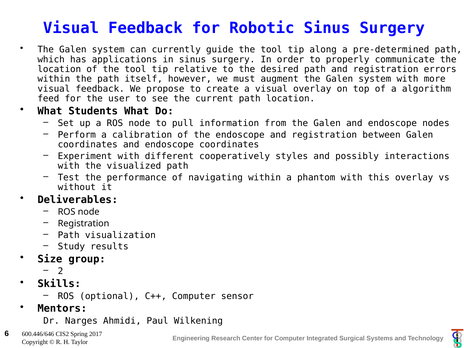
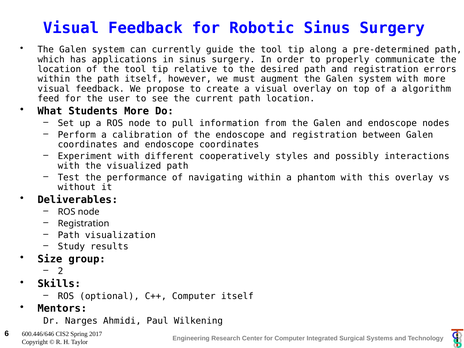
Students What: What -> More
Computer sensor: sensor -> itself
